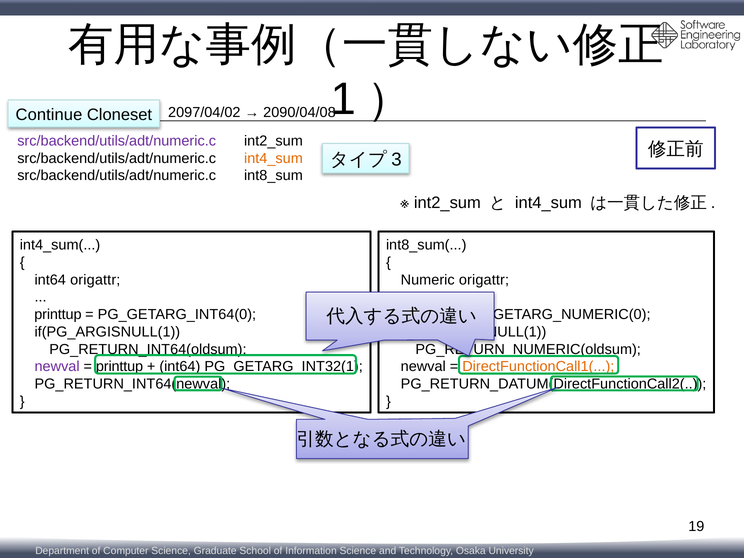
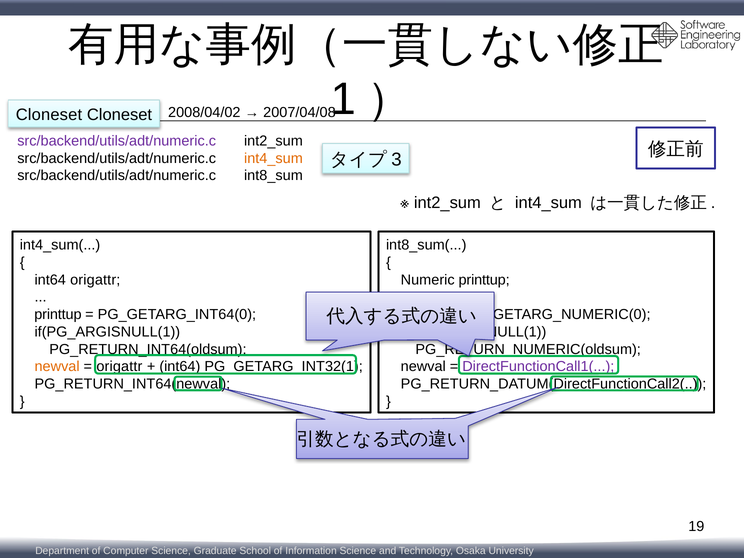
Continue at (49, 115): Continue -> Cloneset
2097/04/02: 2097/04/02 -> 2008/04/02
2090/04/08: 2090/04/08 -> 2007/04/08
Numeric origattr: origattr -> printtup
newval at (57, 367) colour: purple -> orange
printtup at (120, 367): printtup -> origattr
DirectFunctionCall1( colour: orange -> purple
